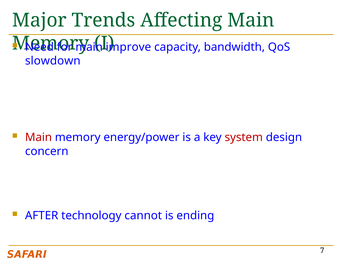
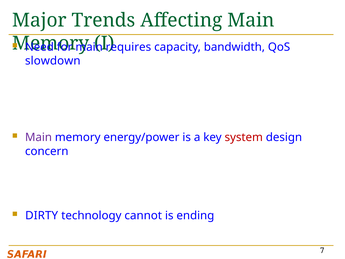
improve: improve -> requires
Main at (38, 137) colour: red -> purple
AFTER: AFTER -> DIRTY
